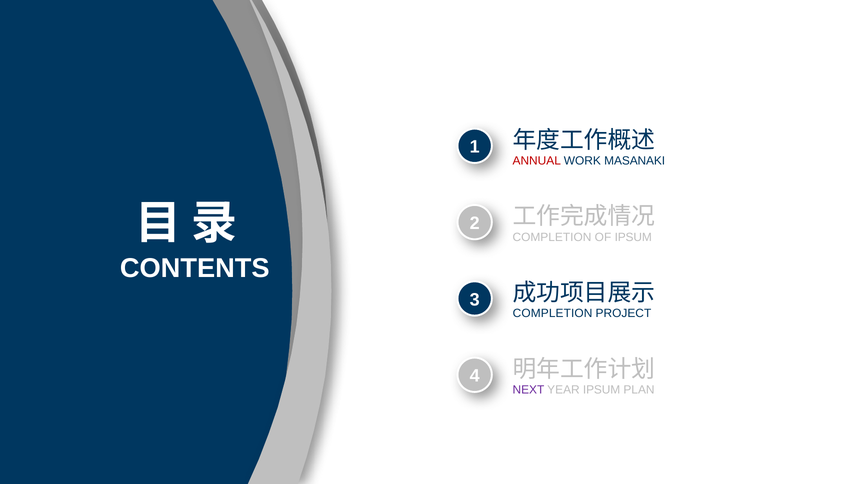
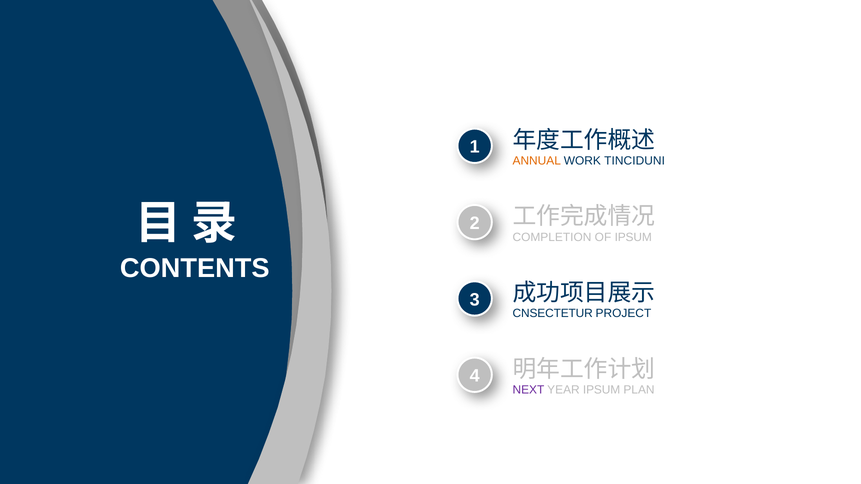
ANNUAL colour: red -> orange
MASANAKI: MASANAKI -> TINCIDUNI
COMPLETION at (553, 314): COMPLETION -> CNSECTETUR
